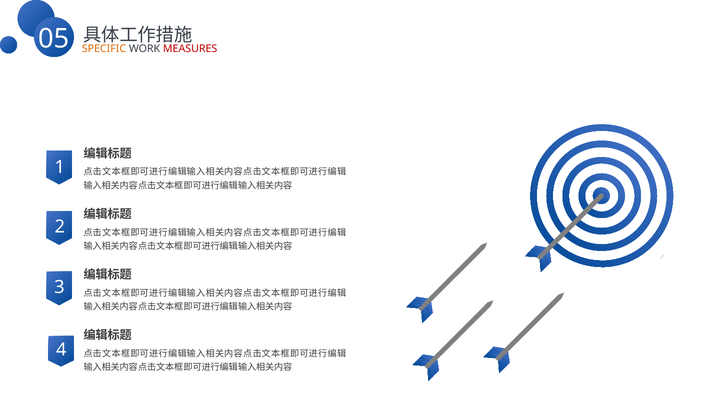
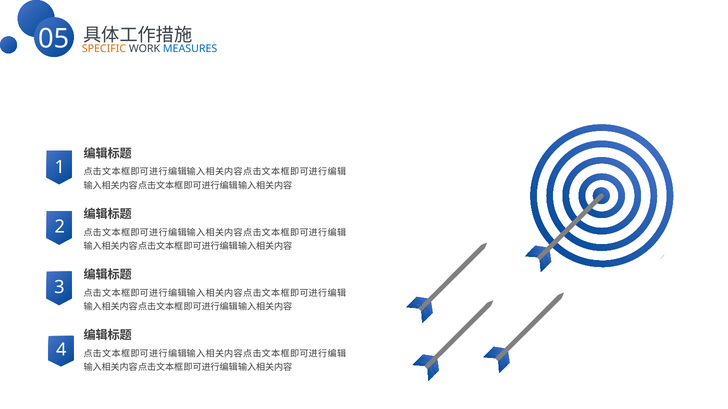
MEASURES colour: red -> blue
